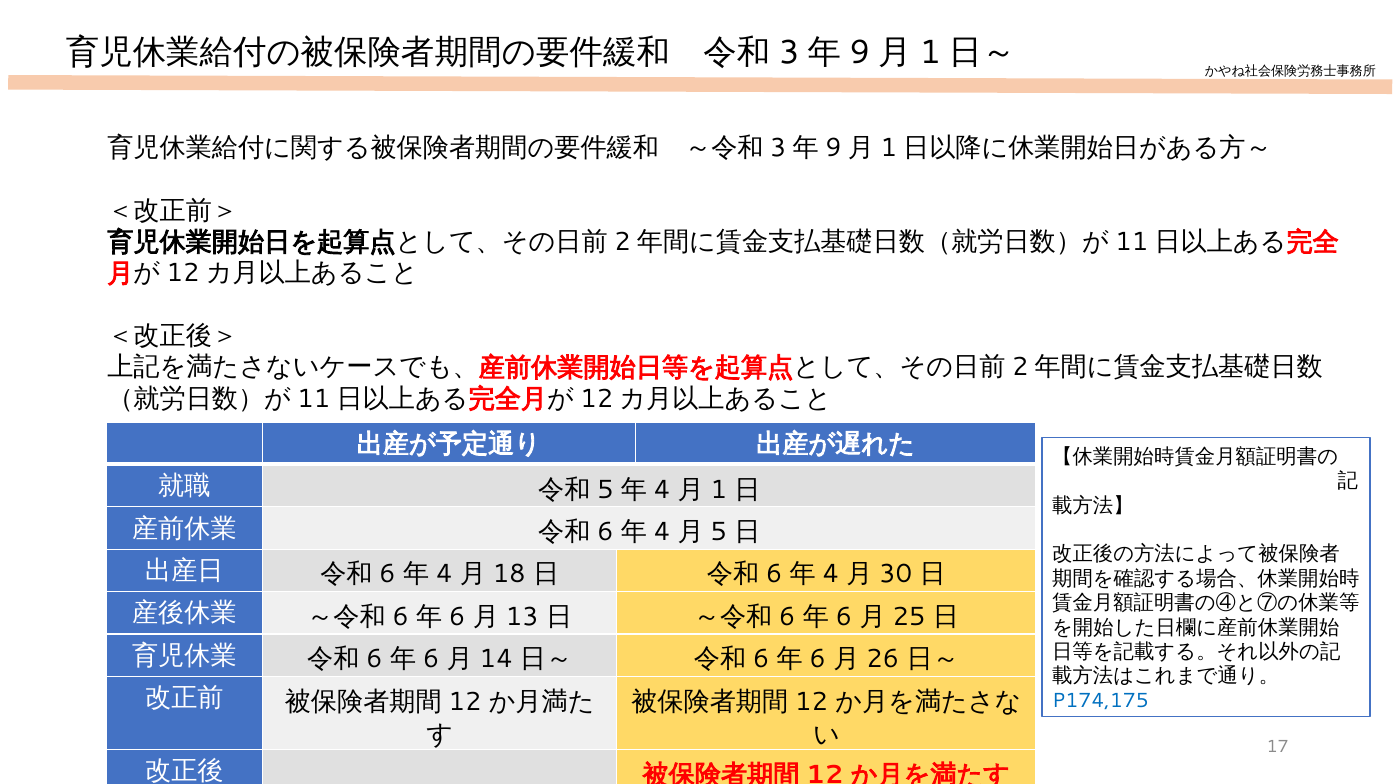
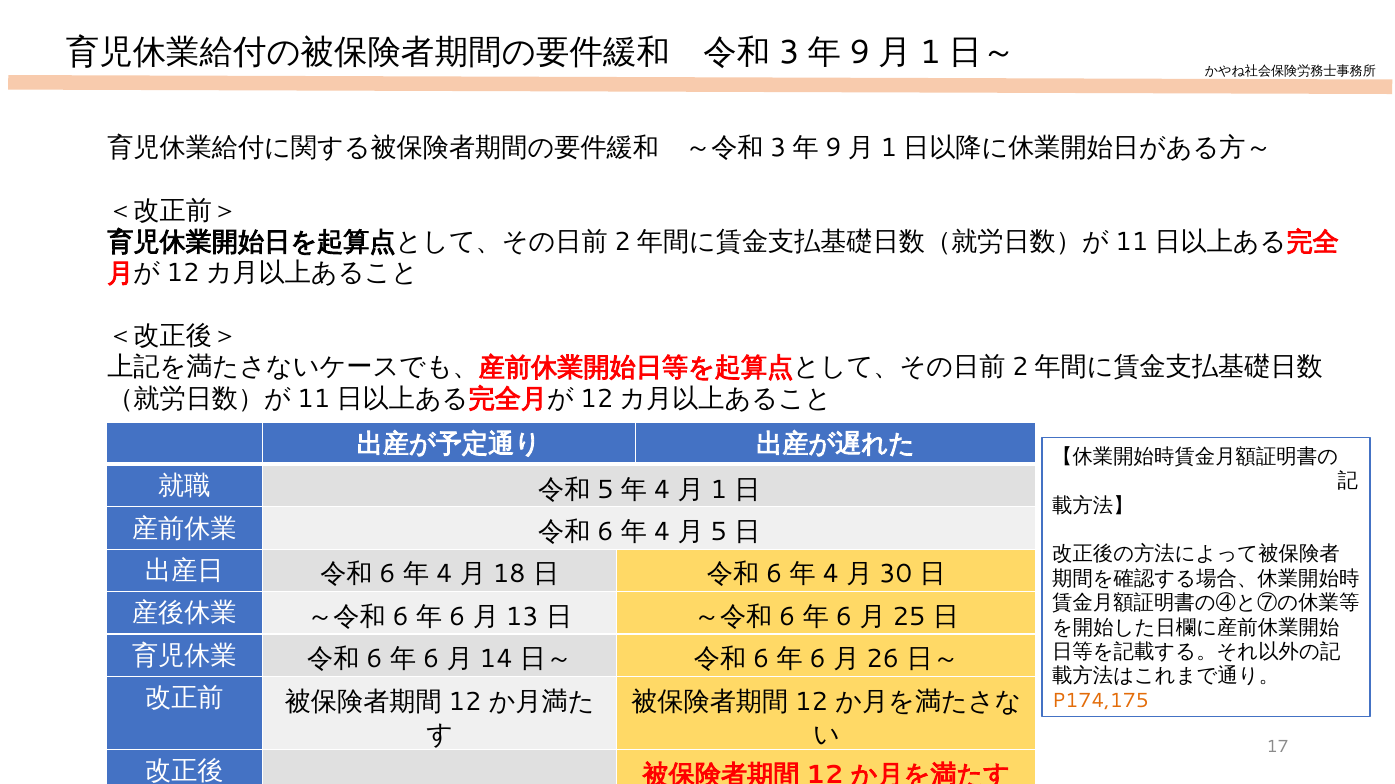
P174,175 colour: blue -> orange
